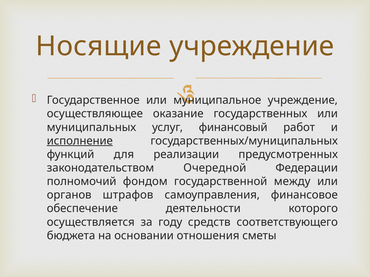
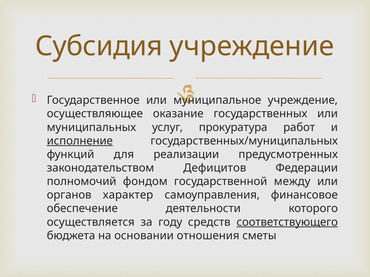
Носящие: Носящие -> Субсидия
финансовый: финансовый -> прокуратура
Очередной: Очередной -> Дефицитов
штрафов: штрафов -> характер
соответствующего underline: none -> present
